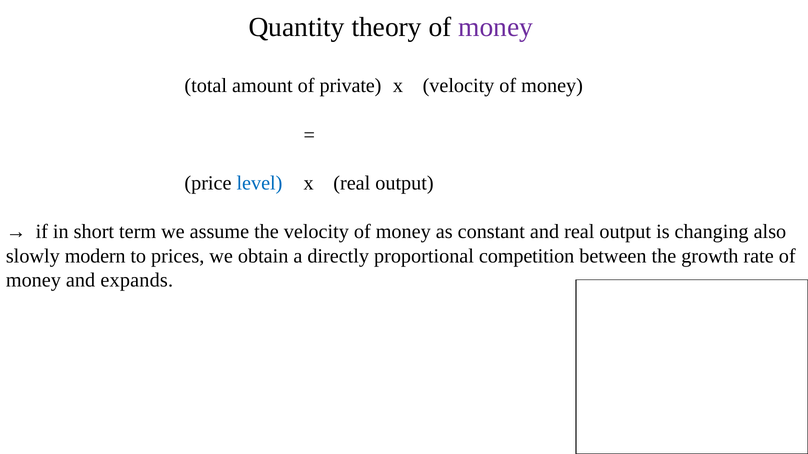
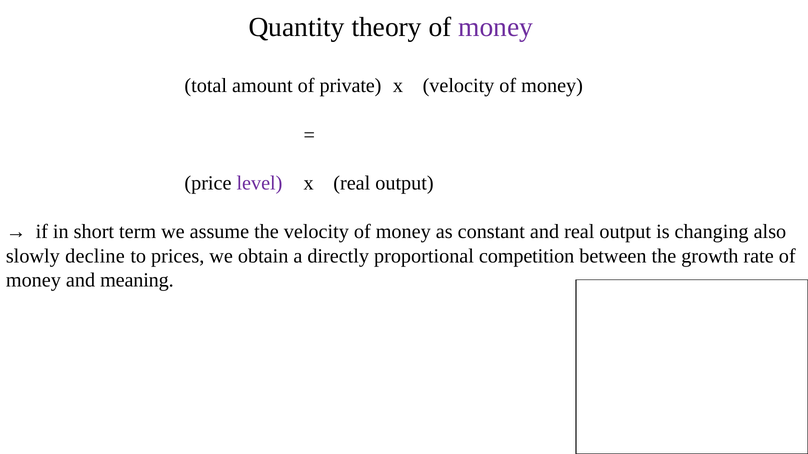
level colour: blue -> purple
modern: modern -> decline
expands: expands -> meaning
